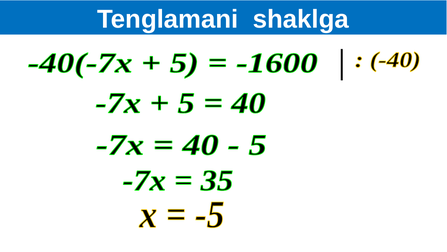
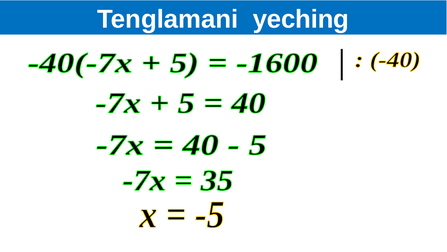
shaklga: shaklga -> yeching
